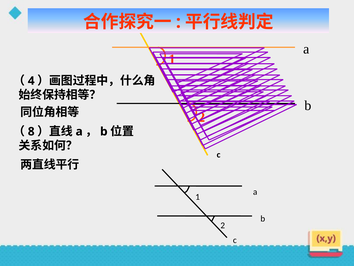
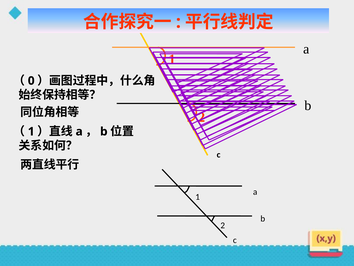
4: 4 -> 0
8 at (31, 131): 8 -> 1
